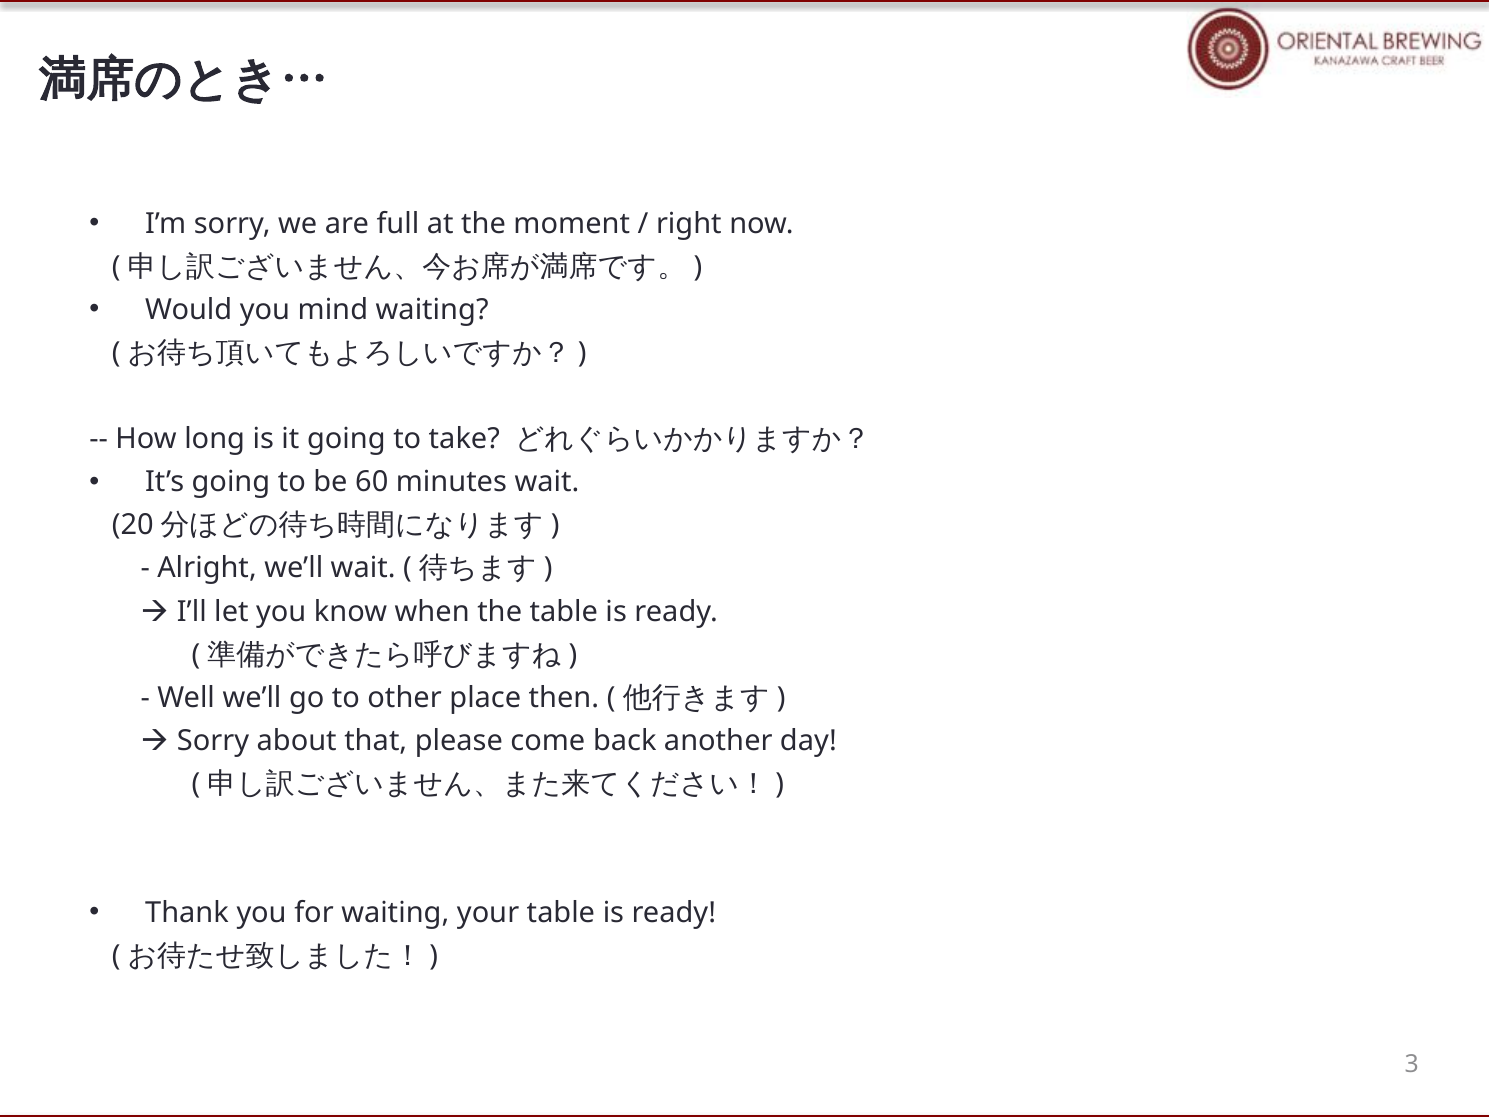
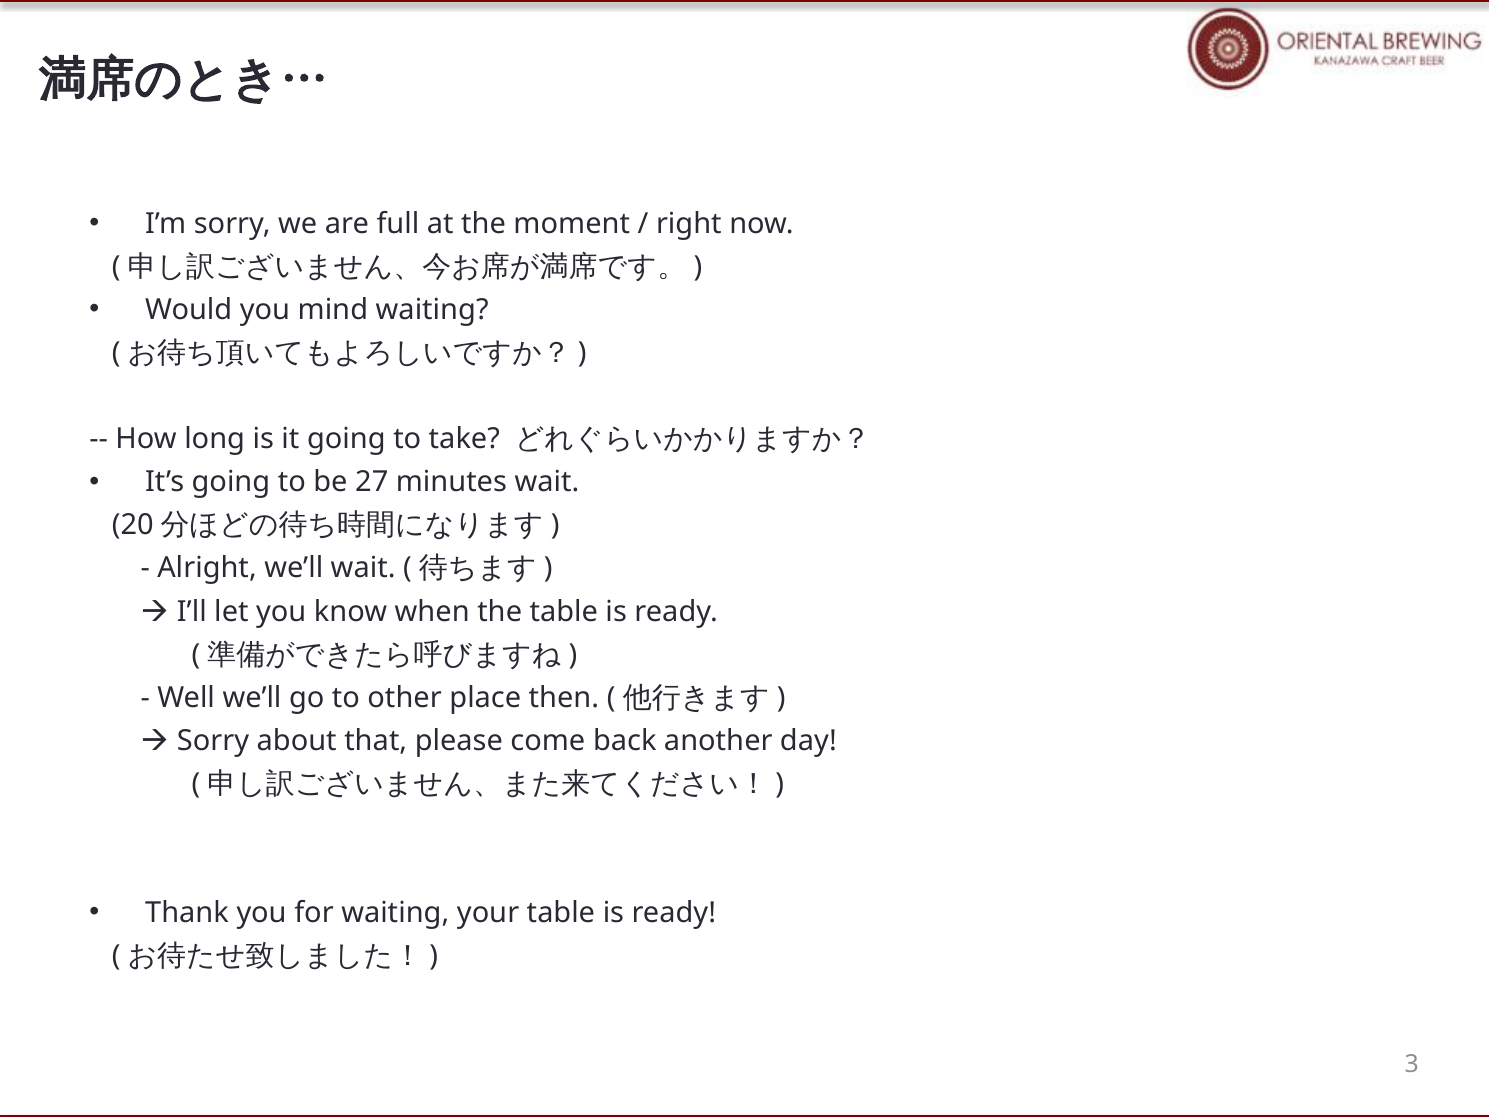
60: 60 -> 27
